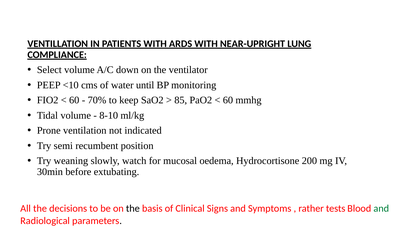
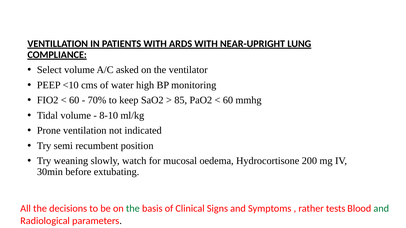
down: down -> asked
until: until -> high
the at (133, 209) colour: black -> green
